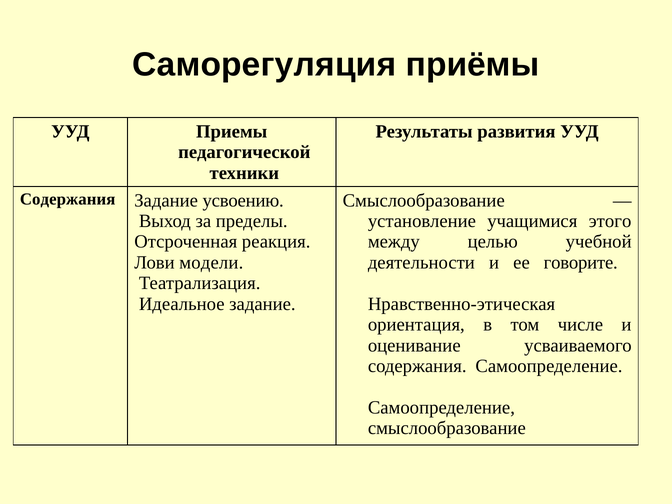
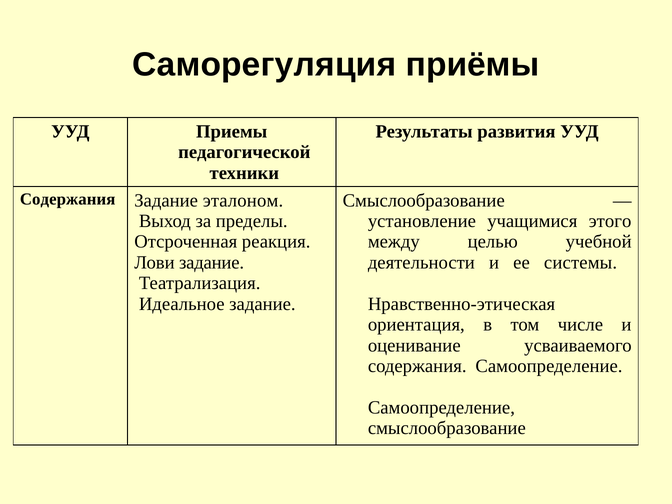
усвоению: усвоению -> эталоном
Лови модели: модели -> задание
говорите: говорите -> системы
